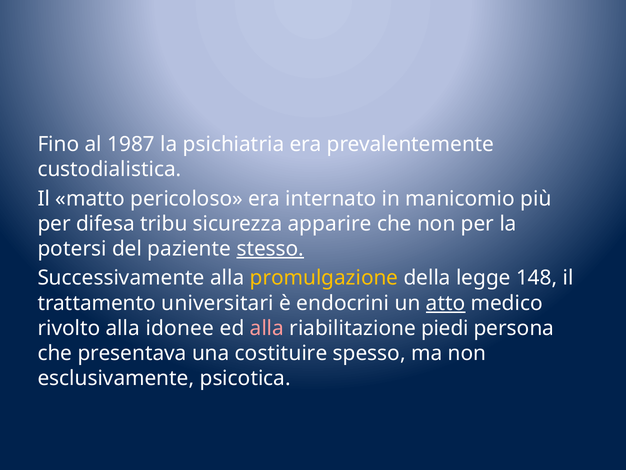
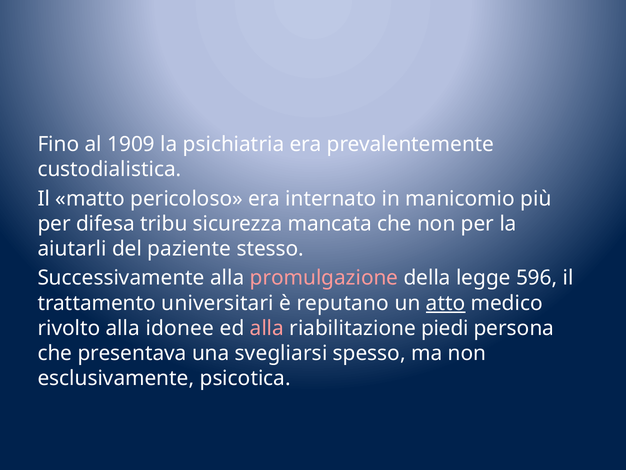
1987: 1987 -> 1909
apparire: apparire -> mancata
potersi: potersi -> aiutarli
stesso underline: present -> none
promulgazione colour: yellow -> pink
148: 148 -> 596
endocrini: endocrini -> reputano
costituire: costituire -> svegliarsi
